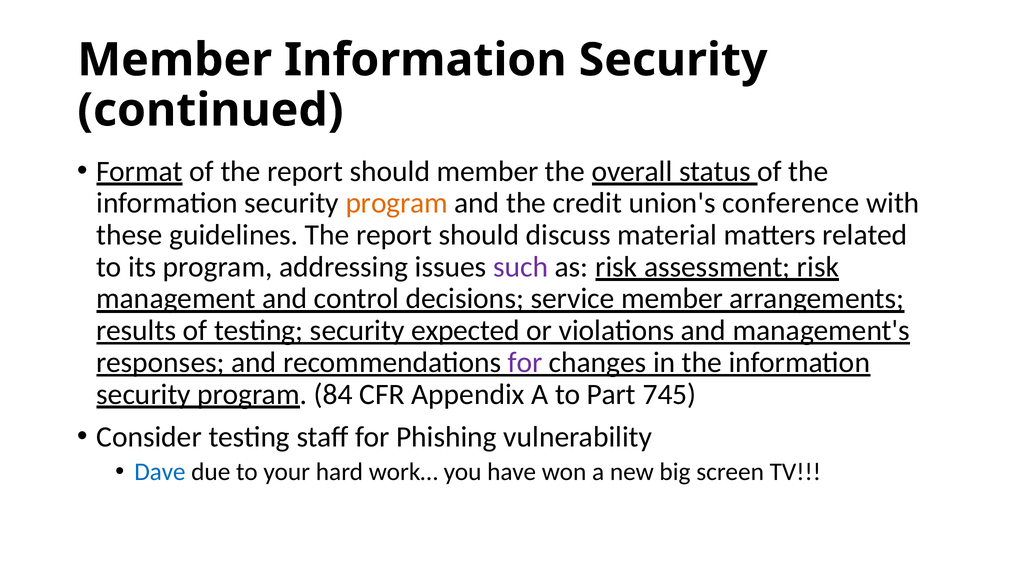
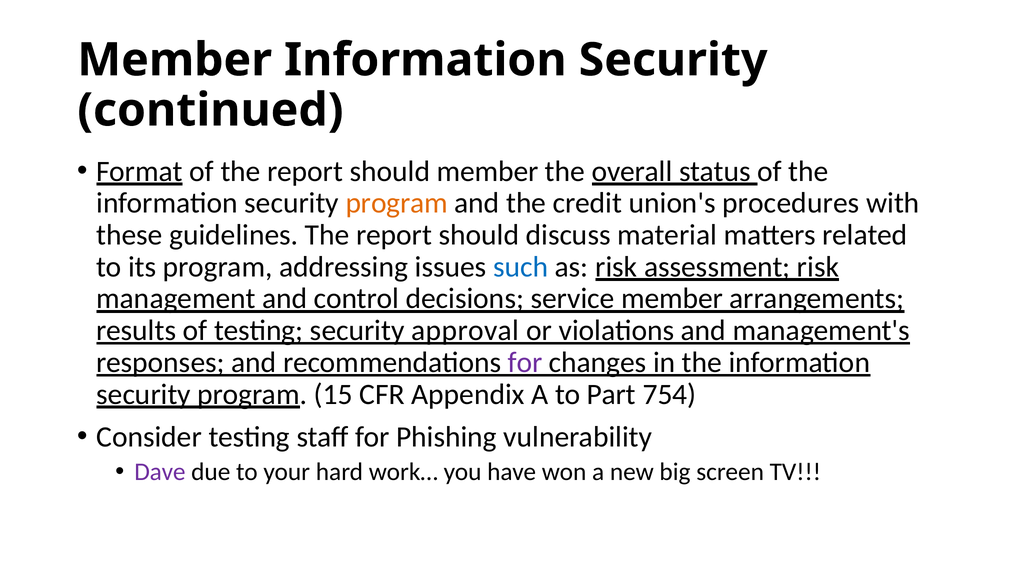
conference: conference -> procedures
such colour: purple -> blue
expected: expected -> approval
84: 84 -> 15
745: 745 -> 754
Dave colour: blue -> purple
